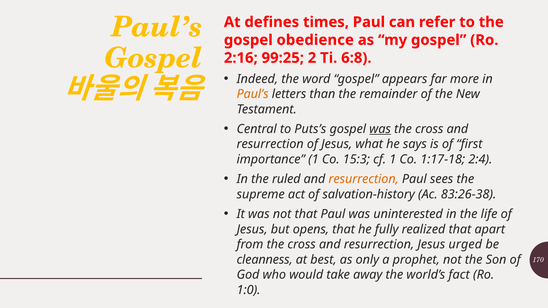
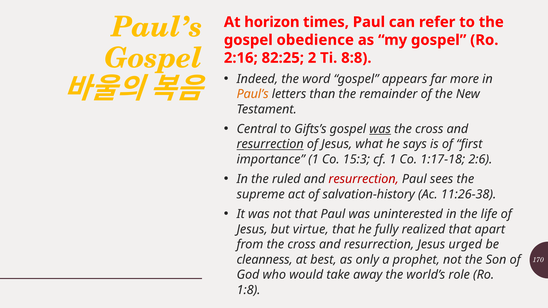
defines: defines -> horizon
99:25: 99:25 -> 82:25
6:8: 6:8 -> 8:8
Puts’s: Puts’s -> Gifts’s
resurrection at (270, 144) underline: none -> present
2:4: 2:4 -> 2:6
resurrection at (364, 179) colour: orange -> red
83:26-38: 83:26-38 -> 11:26-38
opens: opens -> virtue
fact: fact -> role
1:0: 1:0 -> 1:8
